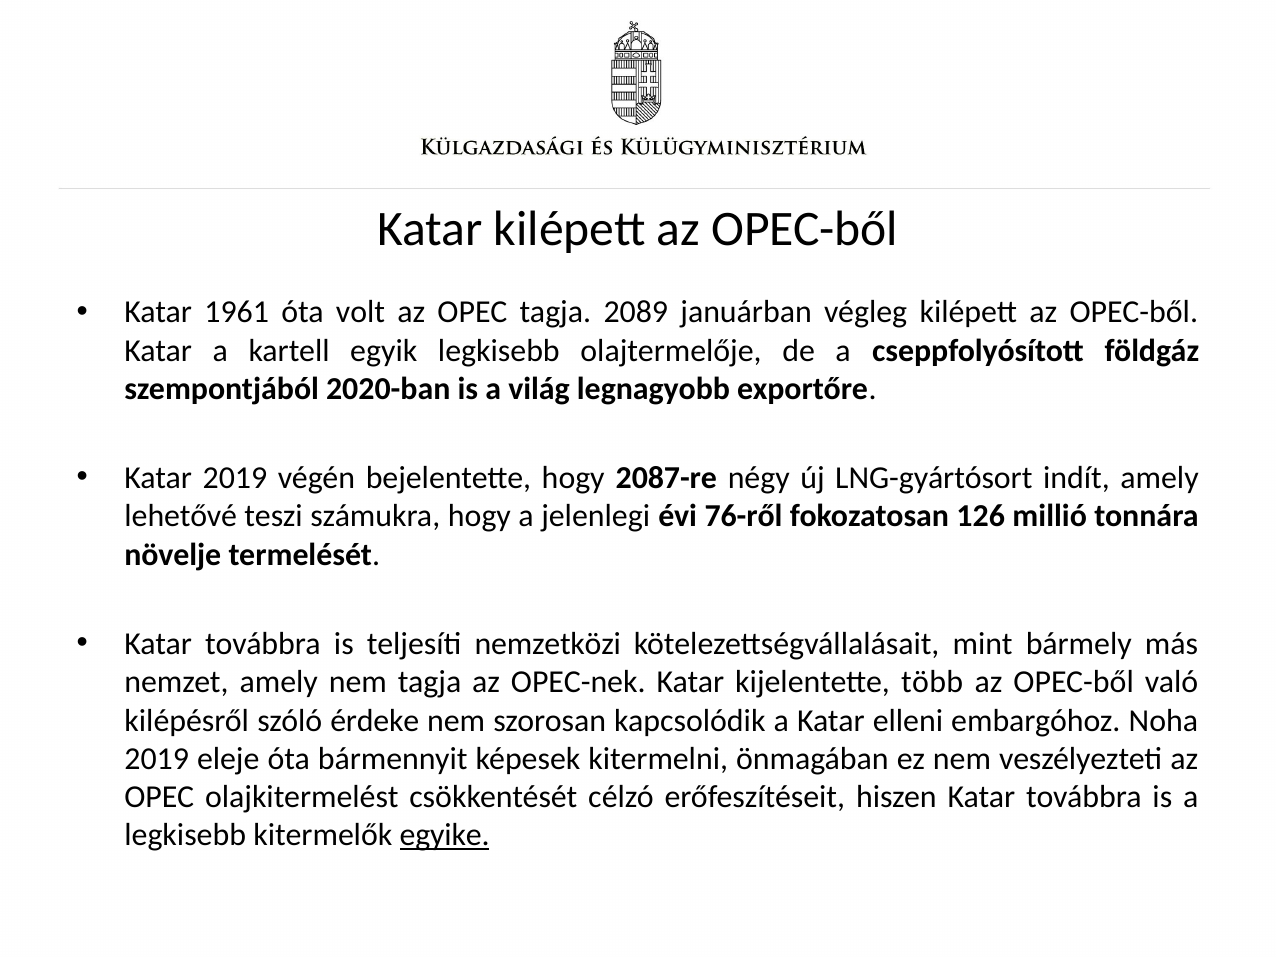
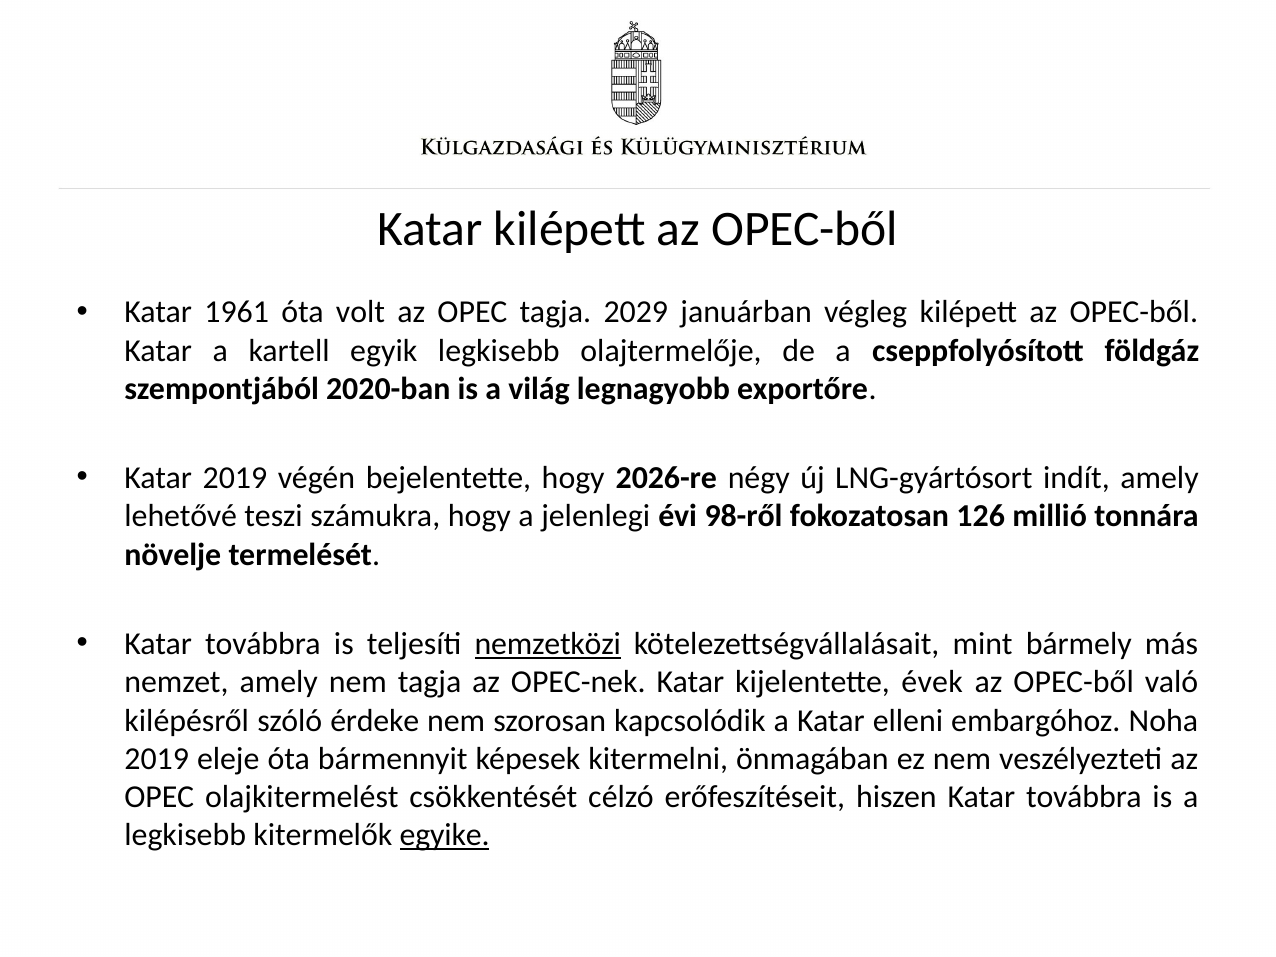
2089: 2089 -> 2029
2087-re: 2087-re -> 2026-re
76-ről: 76-ről -> 98-ről
nemzetközi underline: none -> present
több: több -> évek
